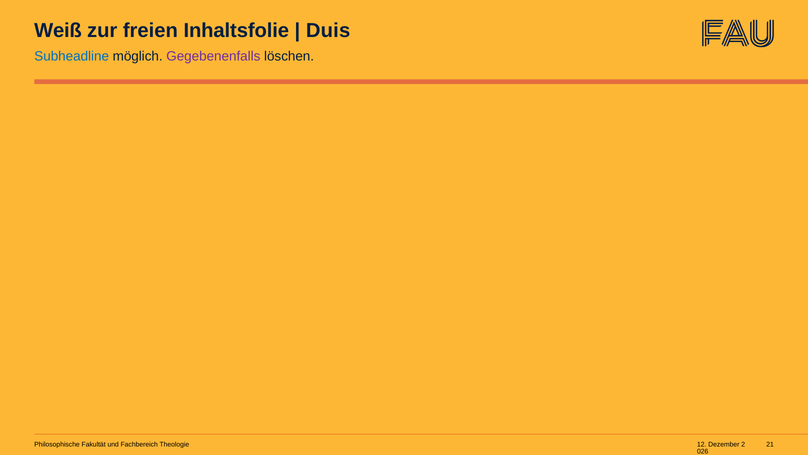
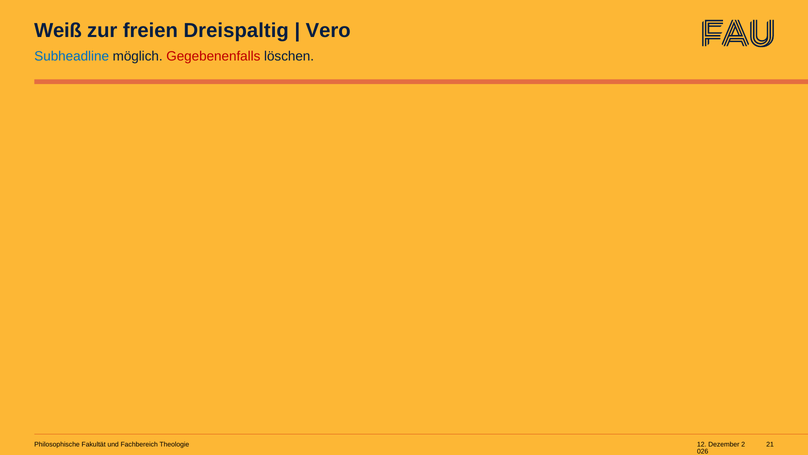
Inhaltsfolie: Inhaltsfolie -> Dreispaltig
Duis: Duis -> Vero
Gegebenenfalls colour: purple -> red
